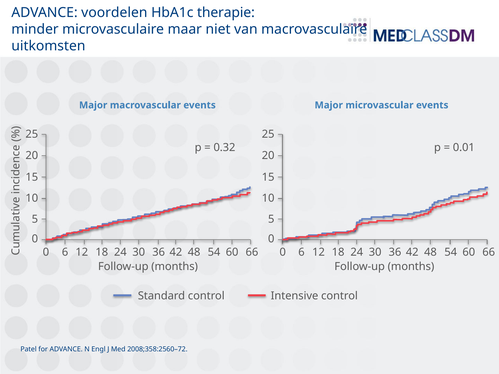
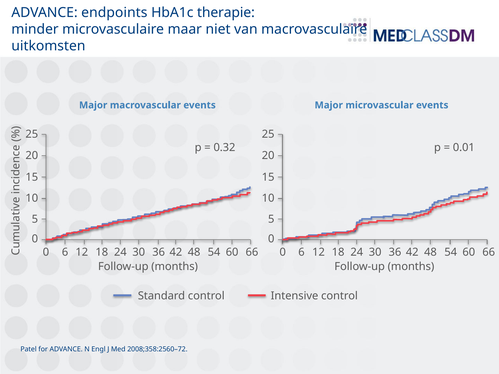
voordelen: voordelen -> endpoints
